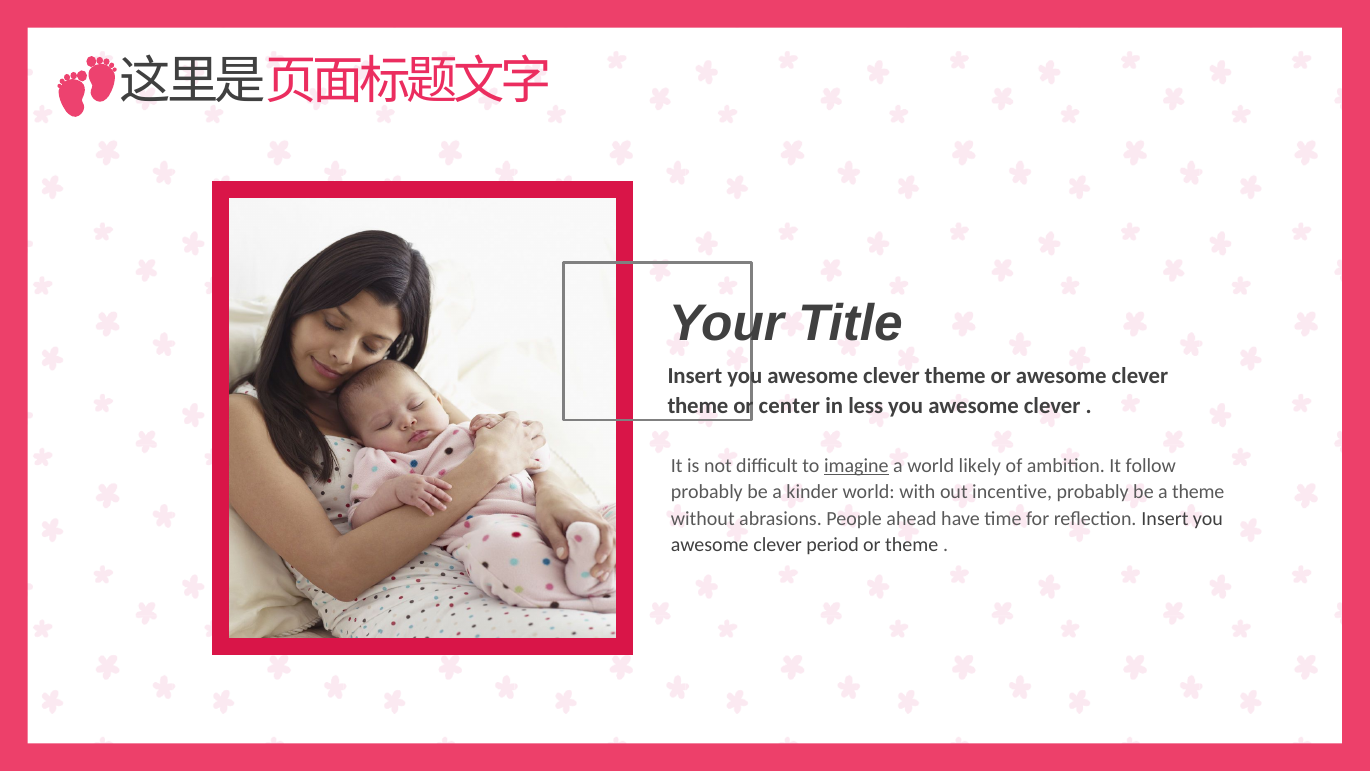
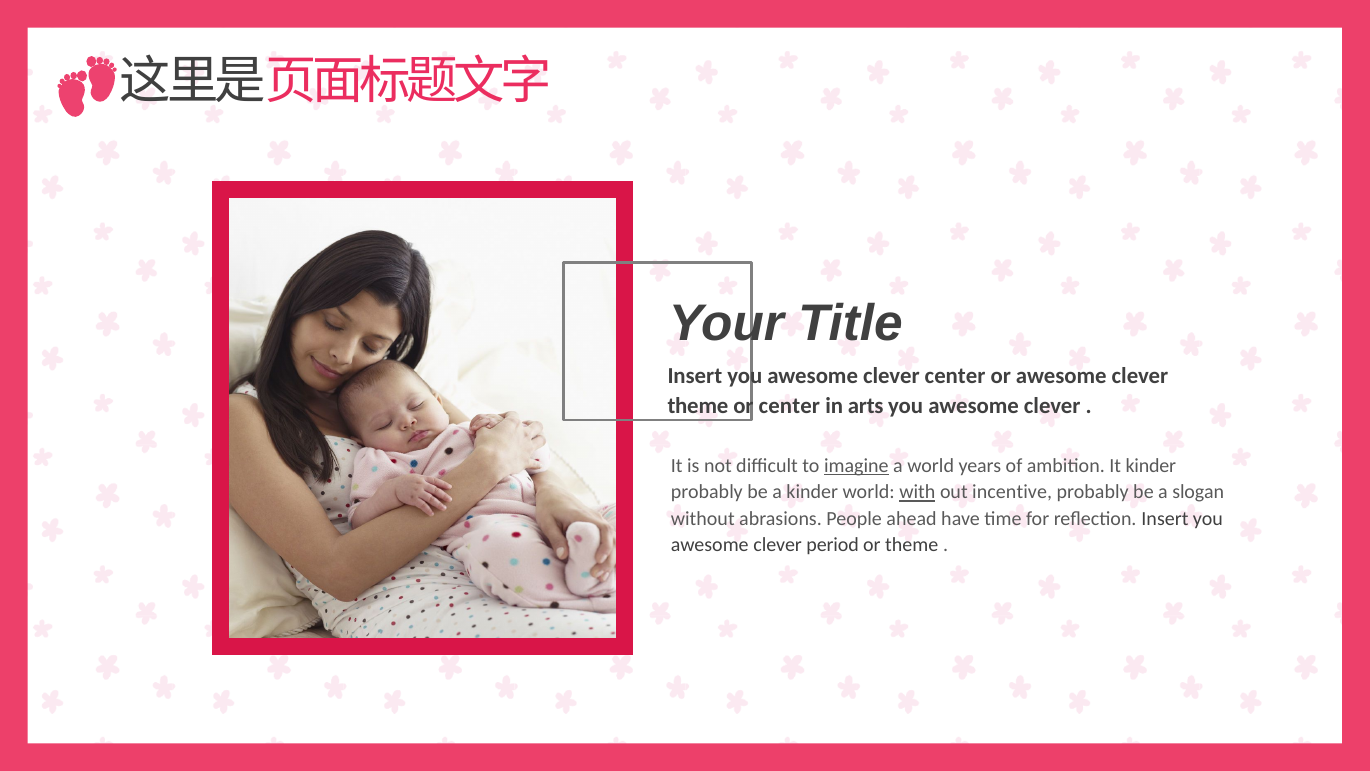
you awesome clever theme: theme -> center
less: less -> arts
likely: likely -> years
It follow: follow -> kinder
with underline: none -> present
a theme: theme -> slogan
